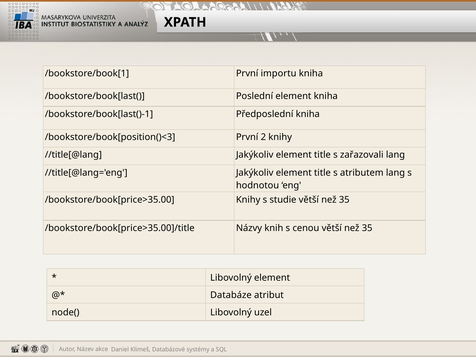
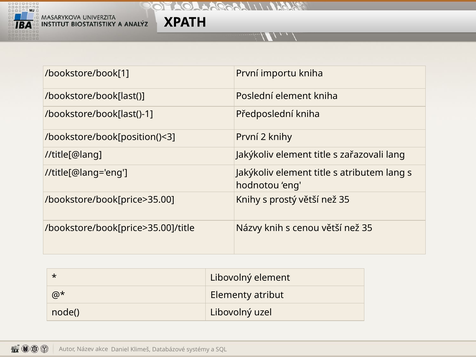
studie: studie -> prostý
Databáze: Databáze -> Elementy
